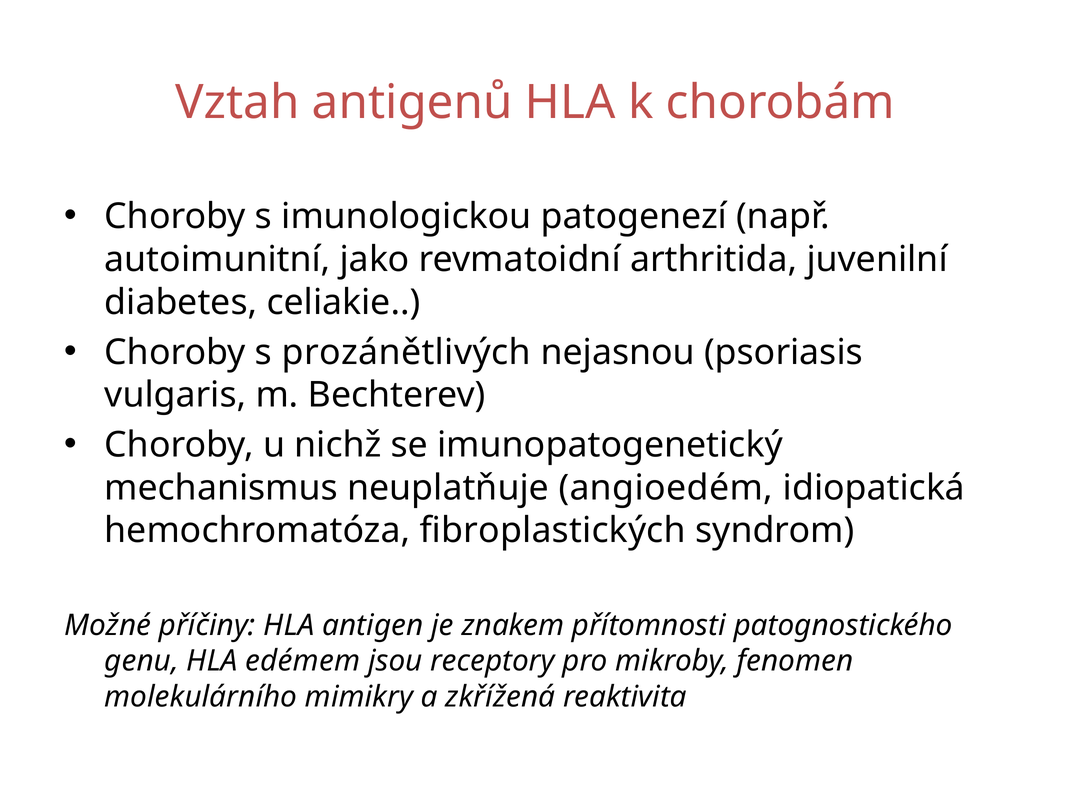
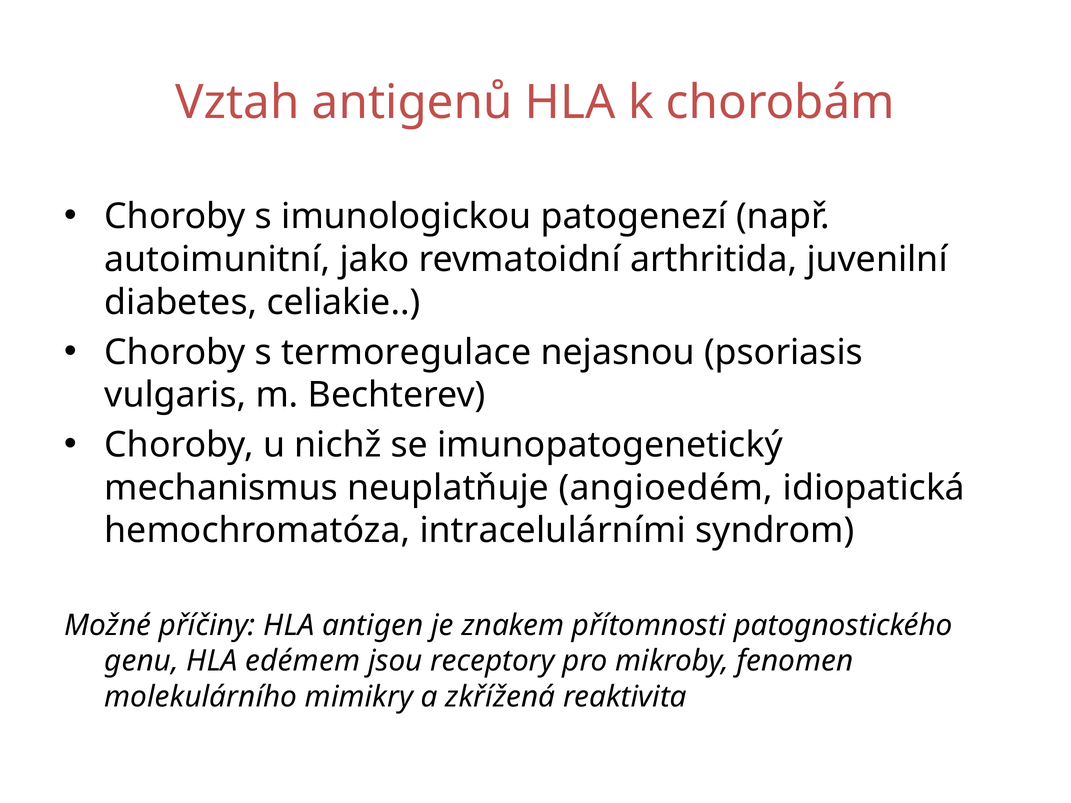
prozánětlivých: prozánětlivých -> termoregulace
fibroplastických: fibroplastických -> intracelulárními
